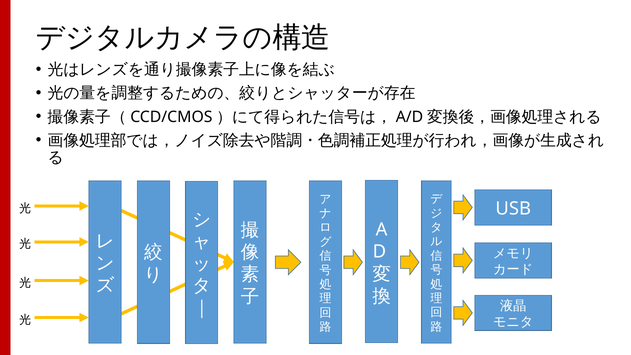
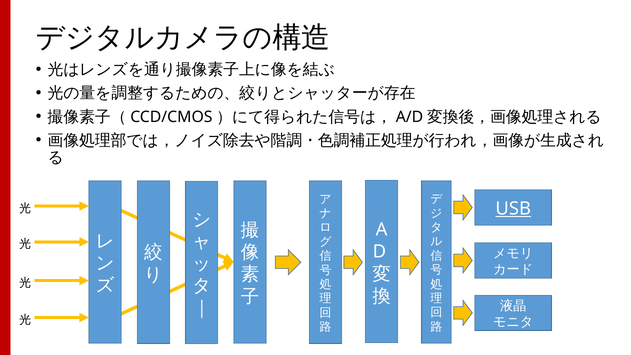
USB underline: none -> present
